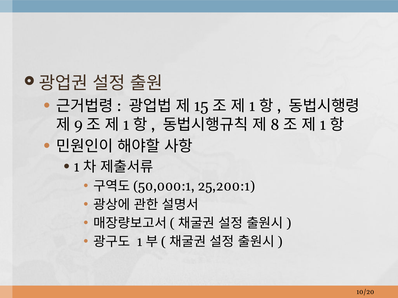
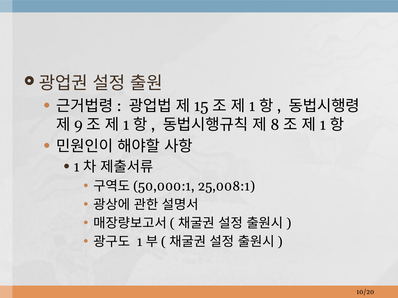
25,200:1: 25,200:1 -> 25,008:1
